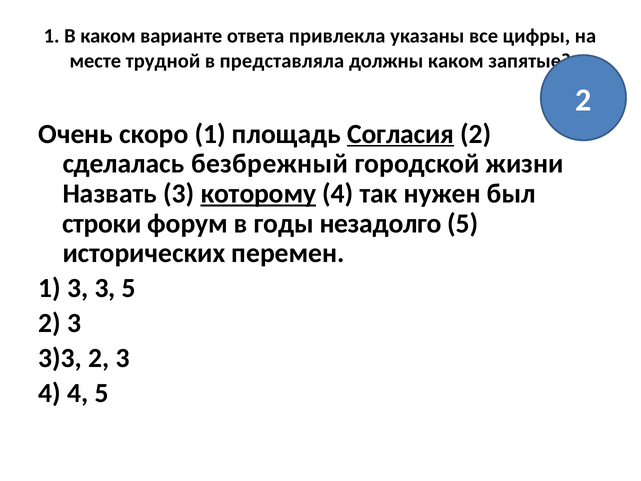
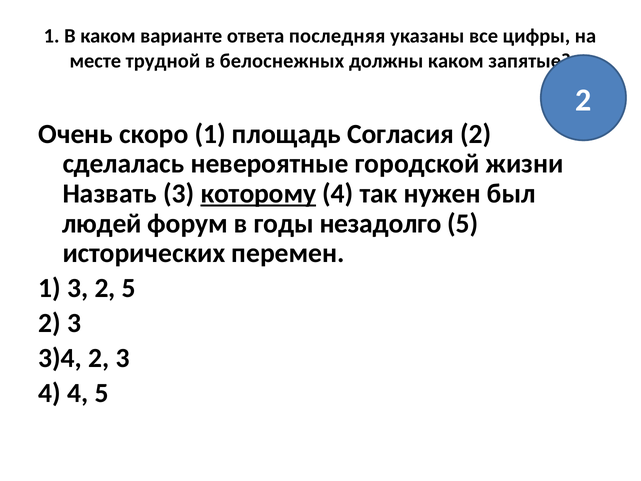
привлекла: привлекла -> последняя
представляла: представляла -> белоснежных
Согласия underline: present -> none
безбрежный: безбрежный -> невероятные
строки: строки -> людей
3 3: 3 -> 2
3)3: 3)3 -> 3)4
